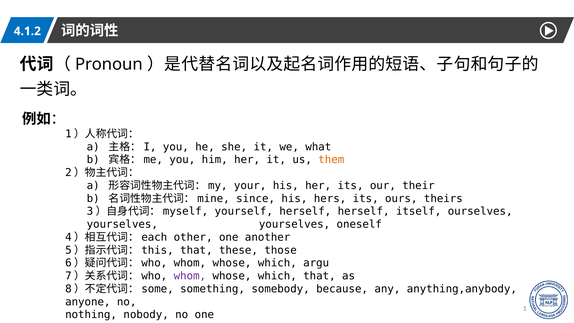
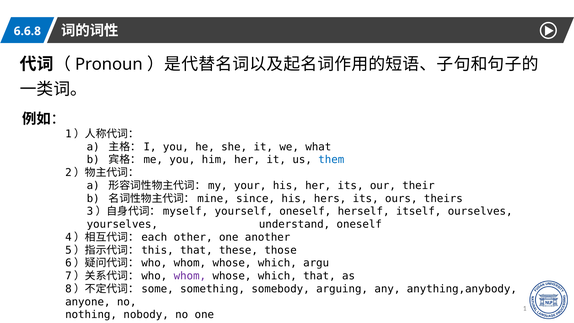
4.1.2: 4.1.2 -> 6.6.8
them colour: orange -> blue
yourself herself: herself -> oneself
yourselves yourselves: yourselves -> understand
because: because -> arguing
